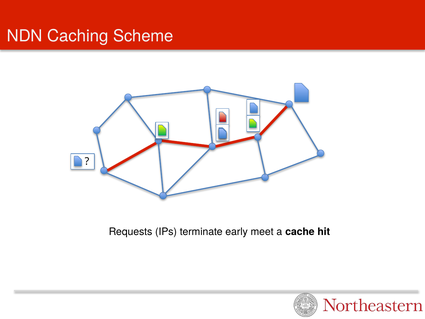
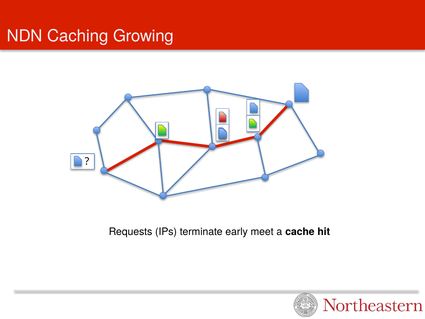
Scheme: Scheme -> Growing
